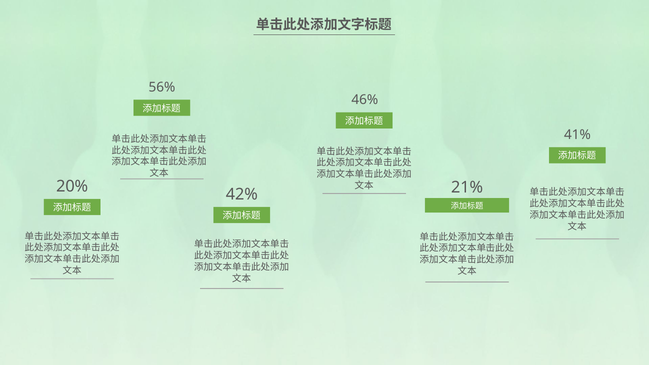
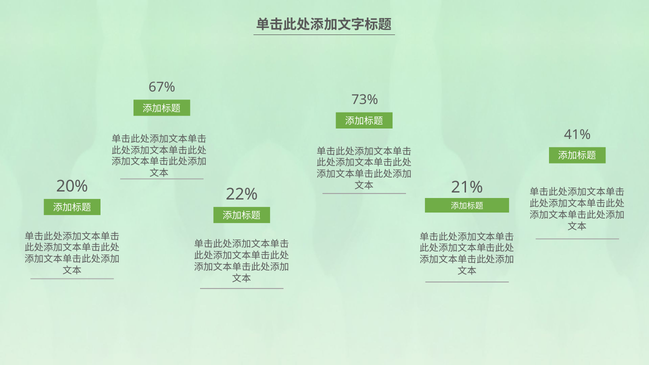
56%: 56% -> 67%
46%: 46% -> 73%
42%: 42% -> 22%
